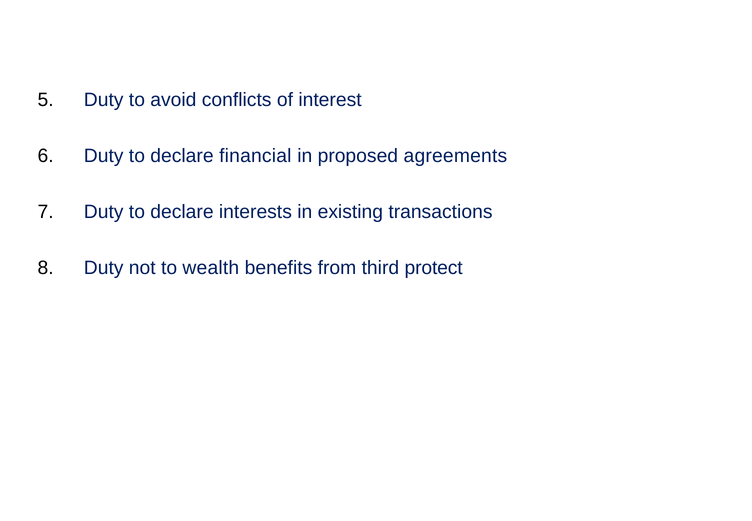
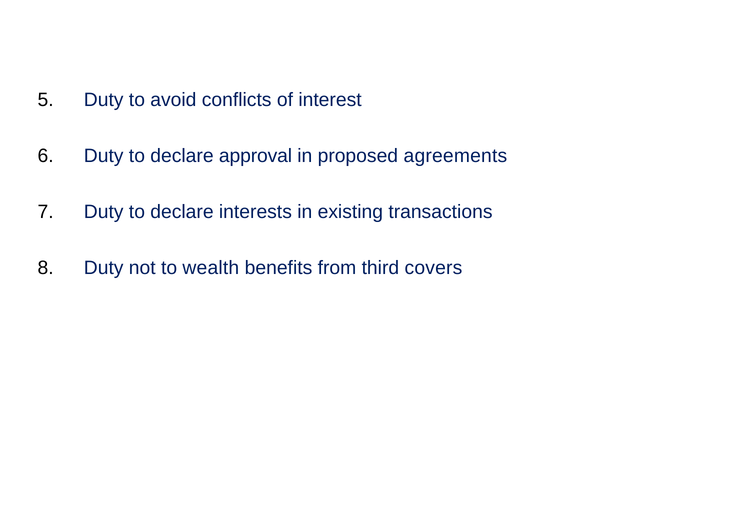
financial: financial -> approval
protect: protect -> covers
